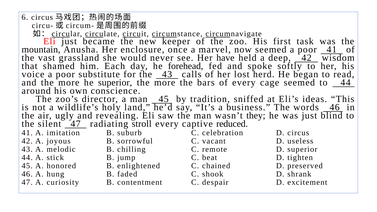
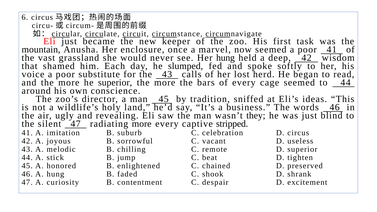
Her have: have -> hung
forehead: forehead -> slumped
radiating stroll: stroll -> more
reduced: reduced -> stripped
